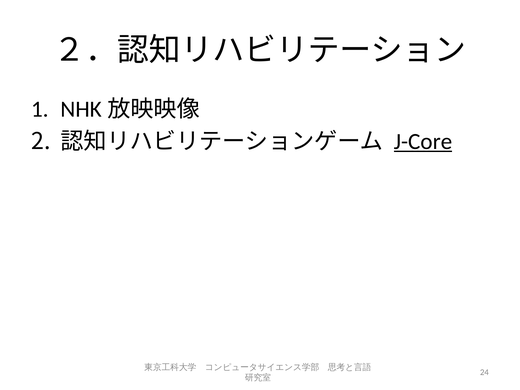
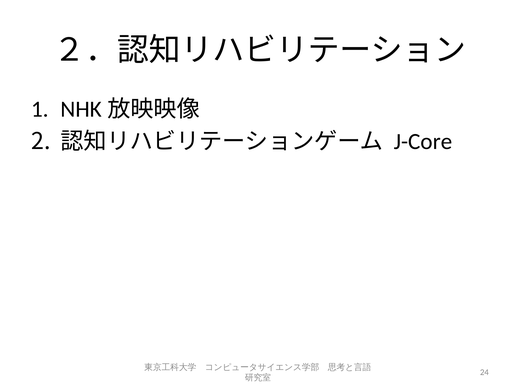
J-Core underline: present -> none
